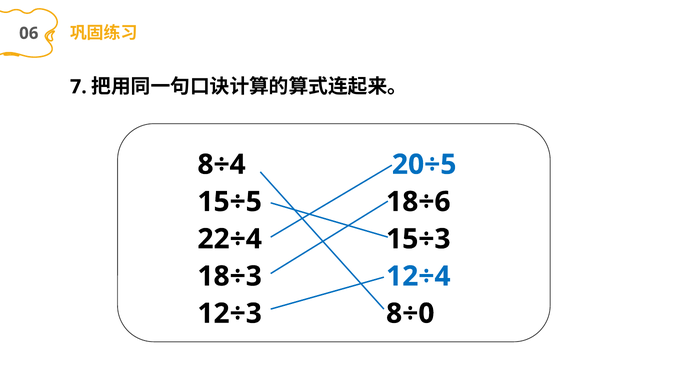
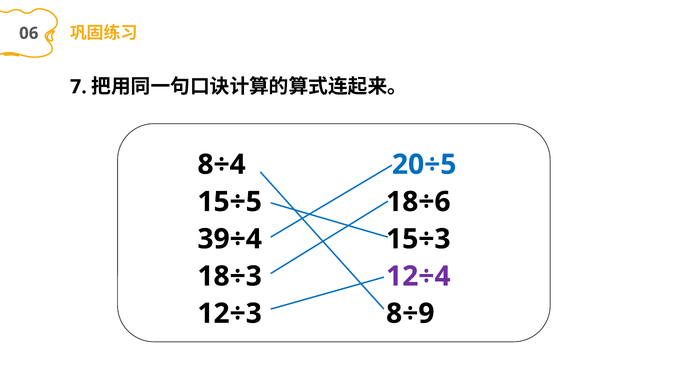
22÷4: 22÷4 -> 39÷4
12÷4 colour: blue -> purple
8÷0: 8÷0 -> 8÷9
